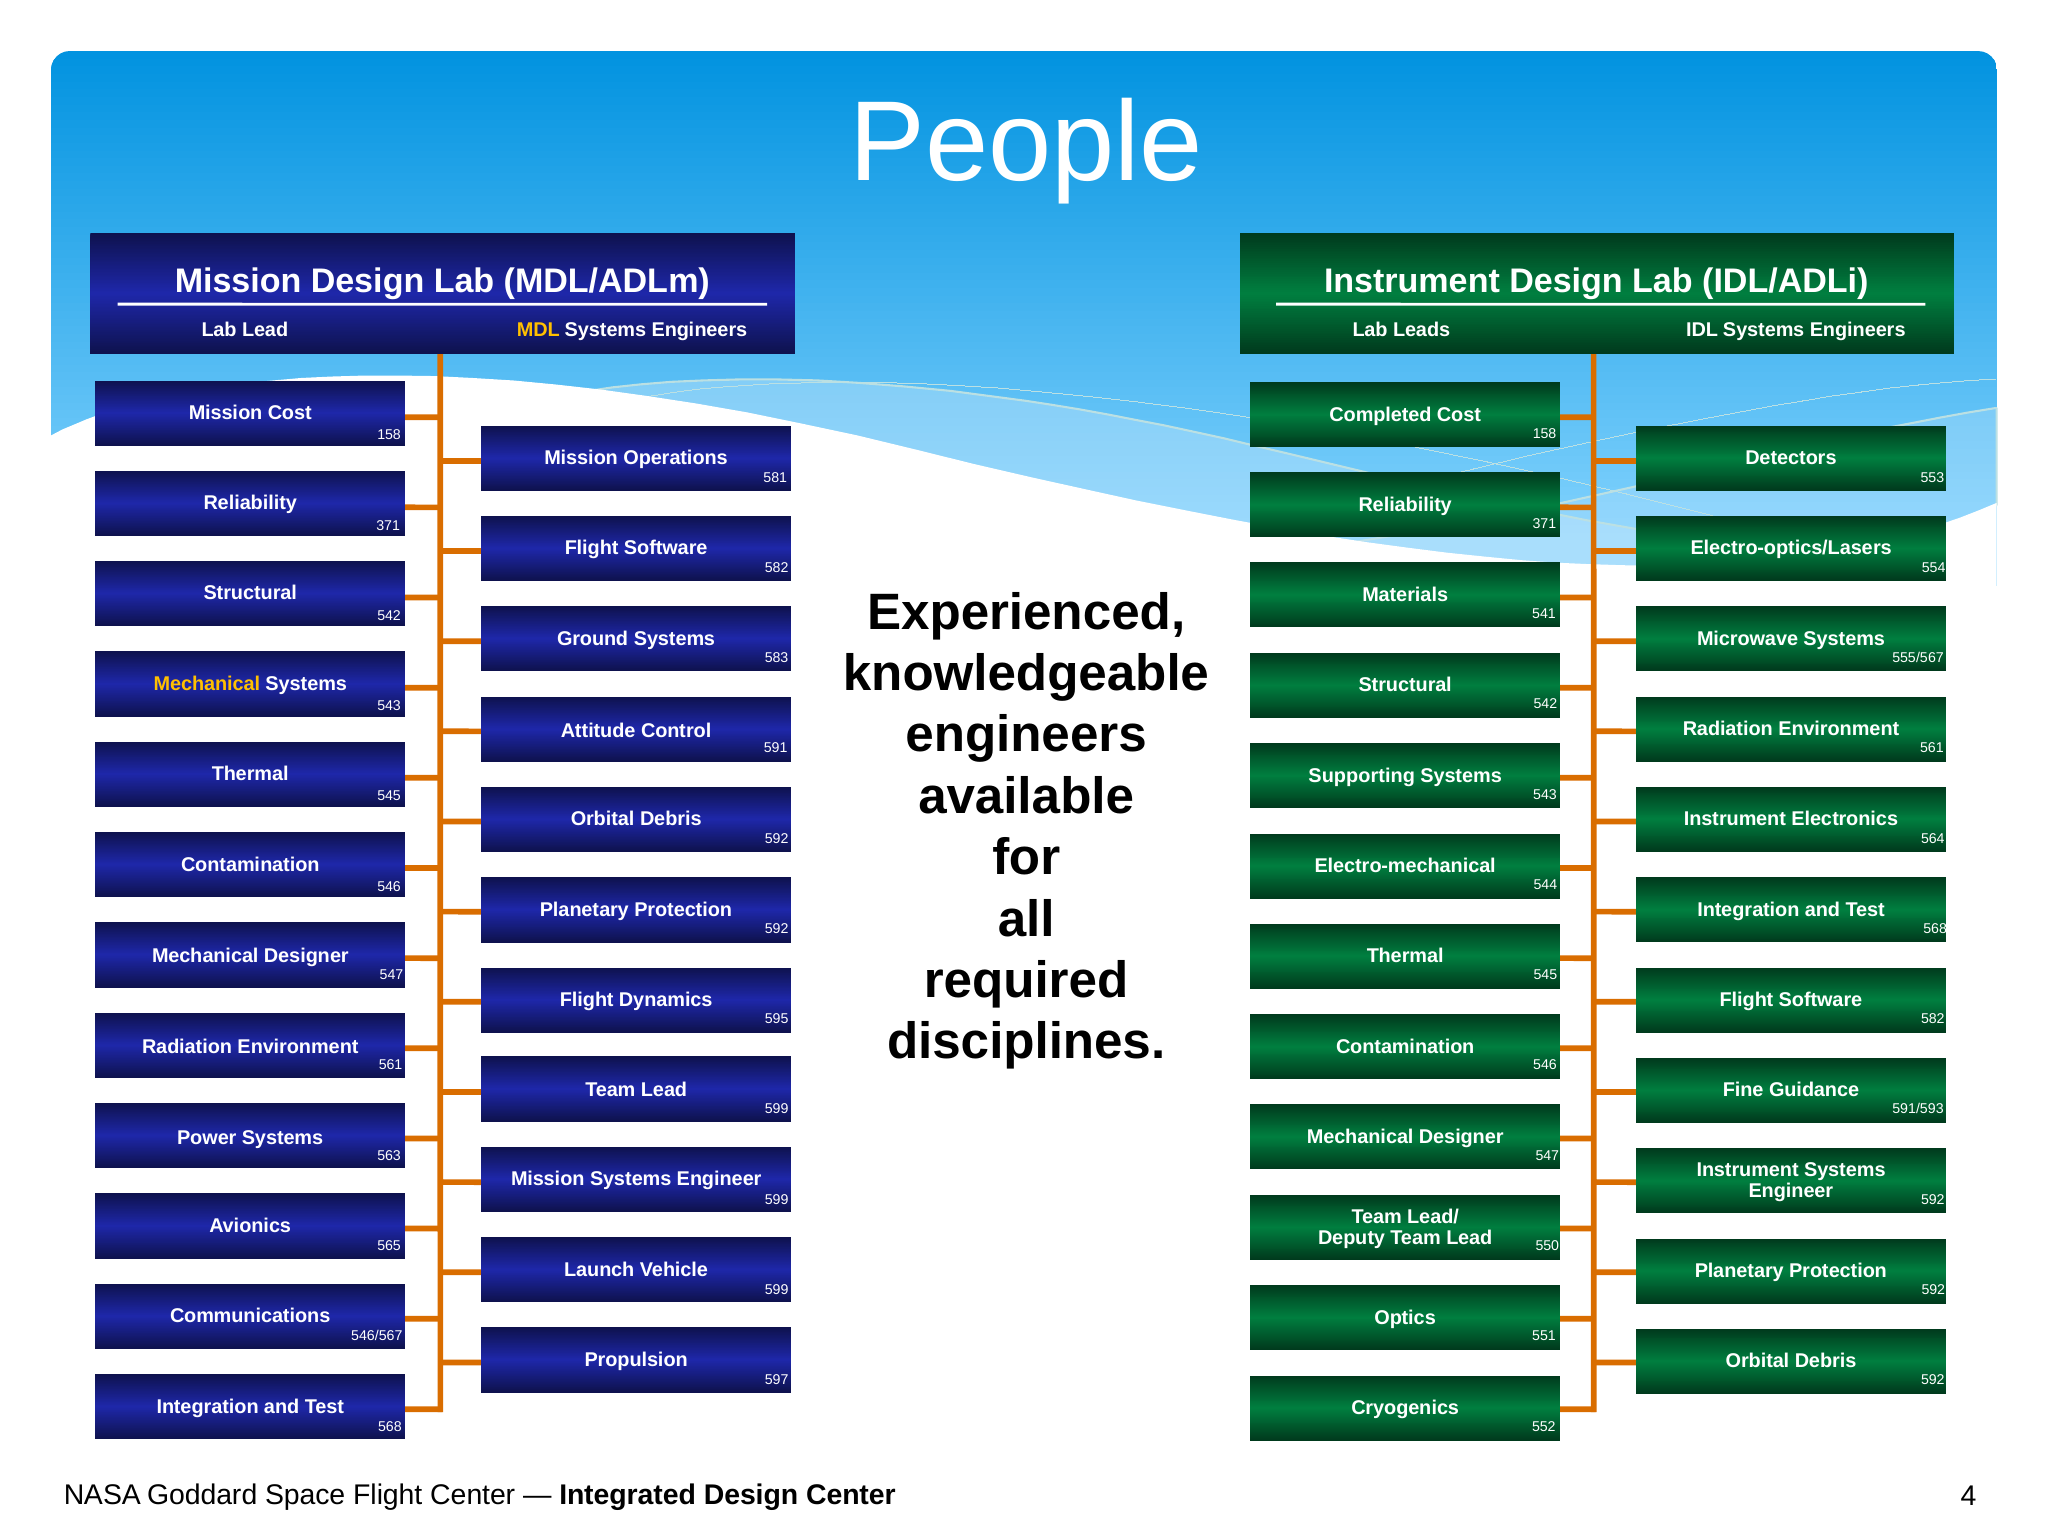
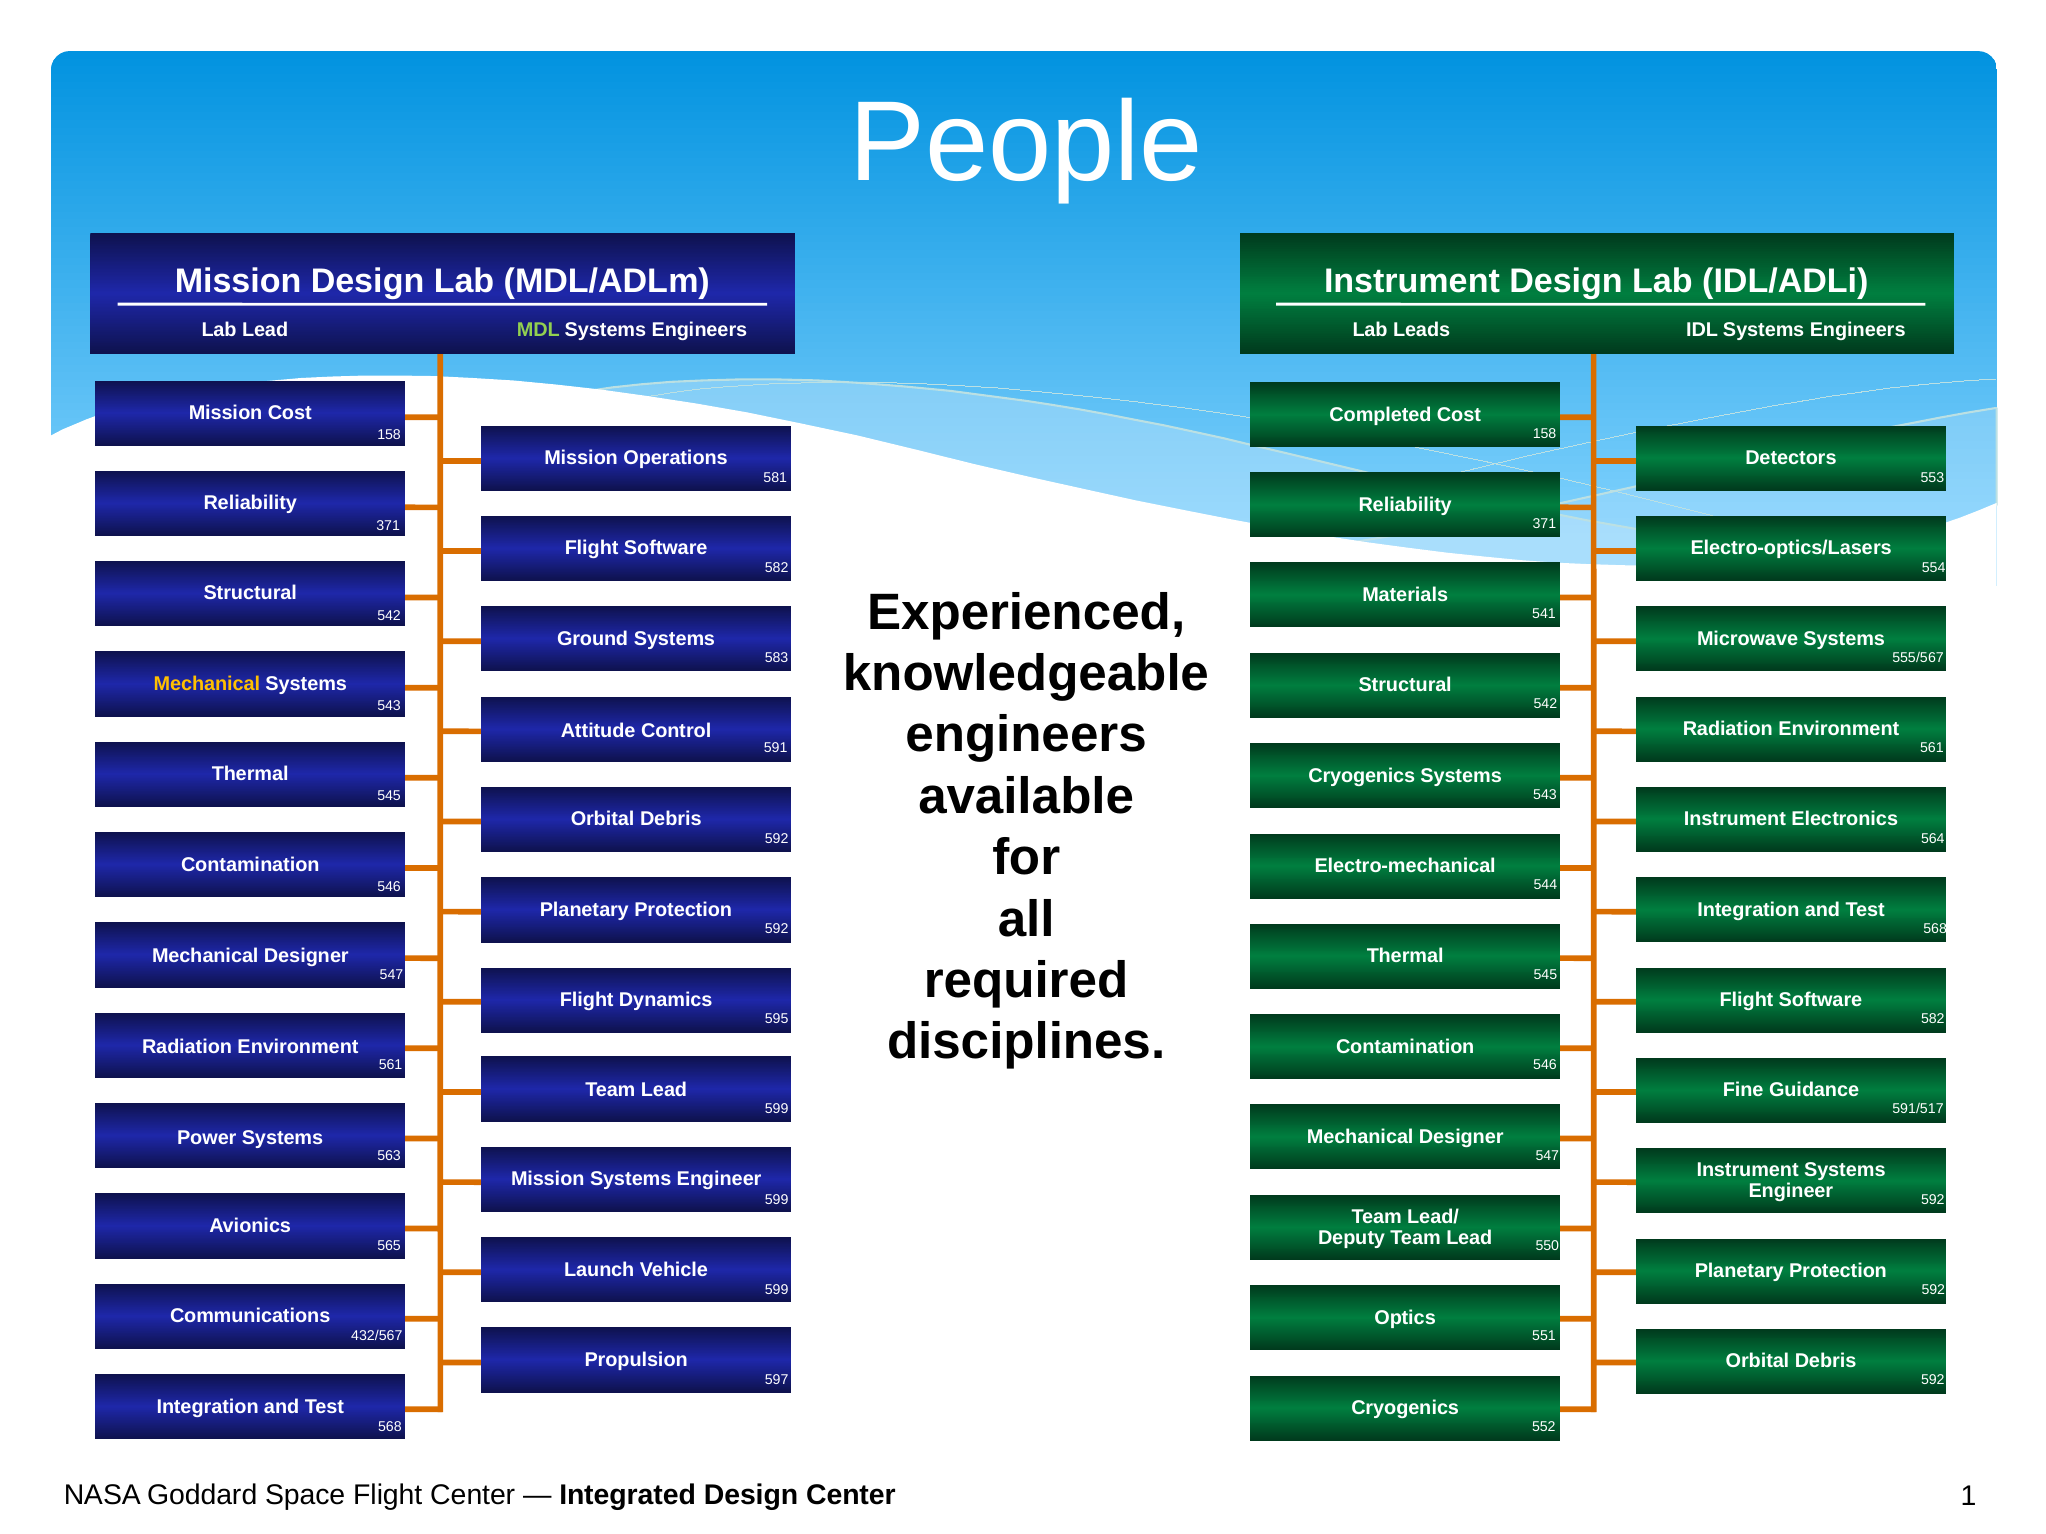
MDL colour: yellow -> light green
Supporting at (1362, 776): Supporting -> Cryogenics
591/593: 591/593 -> 591/517
546/567: 546/567 -> 432/567
4: 4 -> 1
